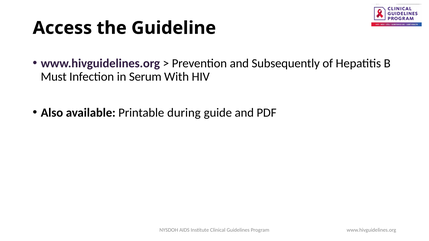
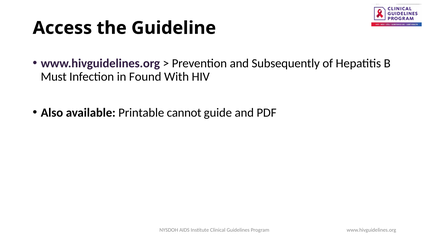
Serum: Serum -> Found
during: during -> cannot
